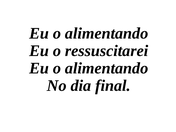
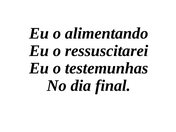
alimentando at (107, 68): alimentando -> testemunhas
